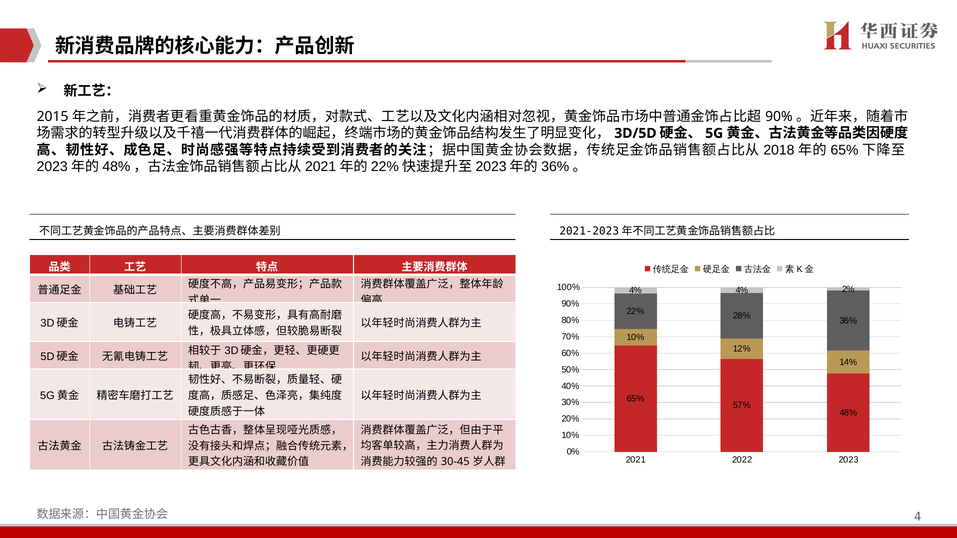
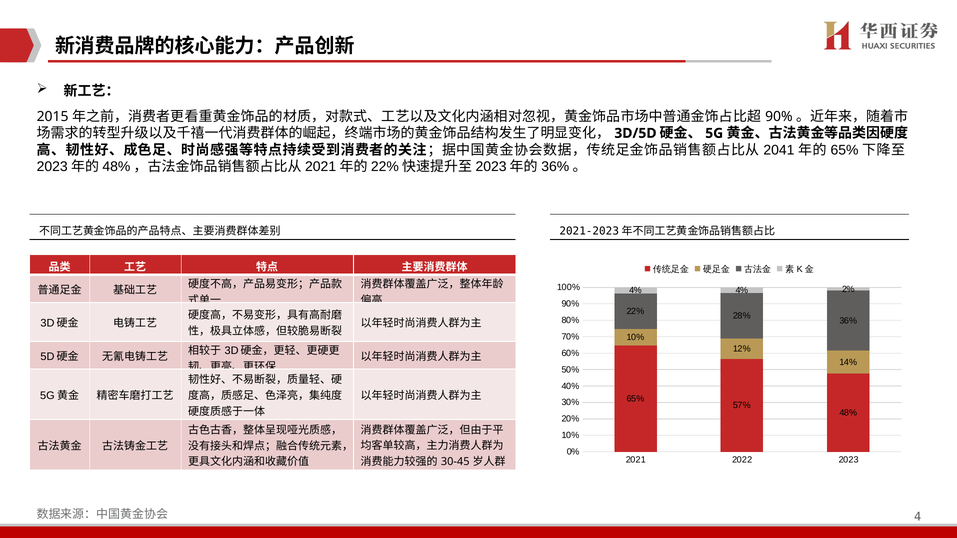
2018: 2018 -> 2041
